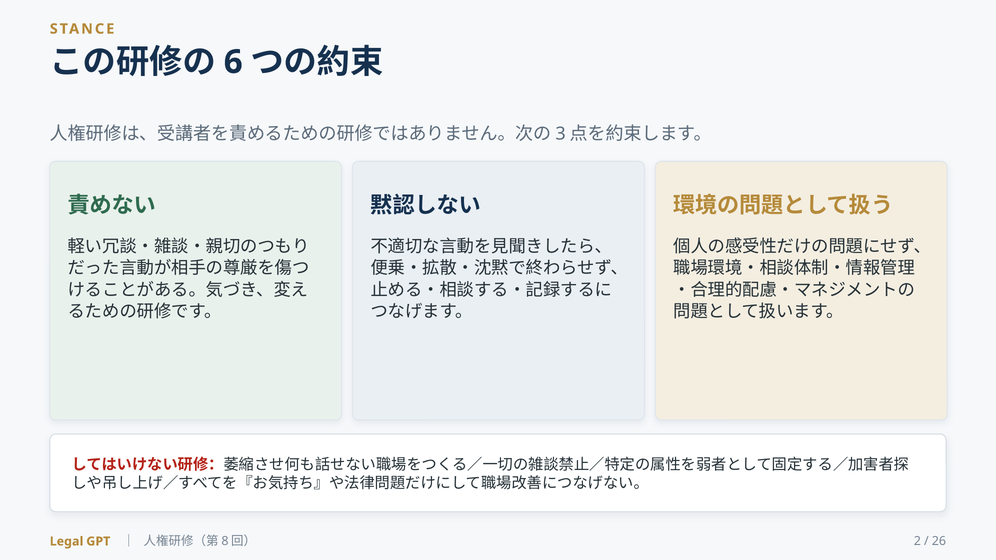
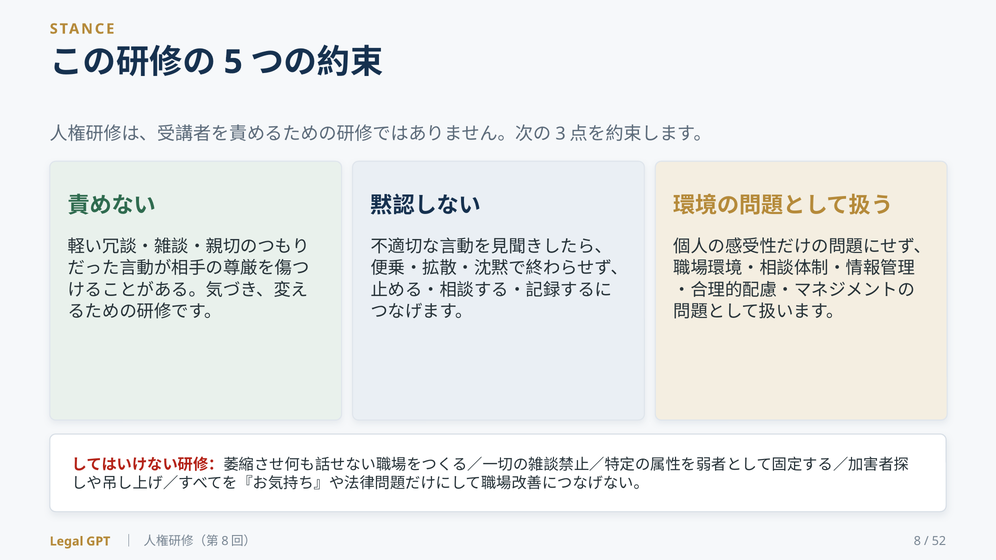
6: 6 -> 5
2: 2 -> 8
26: 26 -> 52
